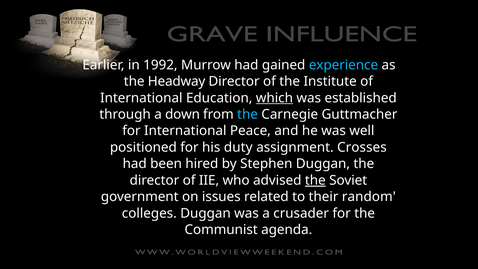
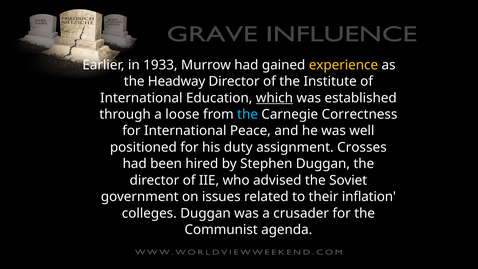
1992: 1992 -> 1933
experience colour: light blue -> yellow
down: down -> loose
Guttmacher: Guttmacher -> Correctness
the at (315, 180) underline: present -> none
random: random -> inflation
